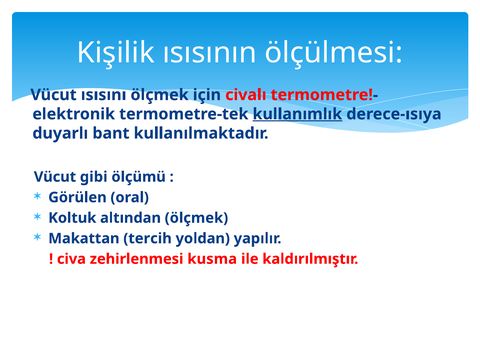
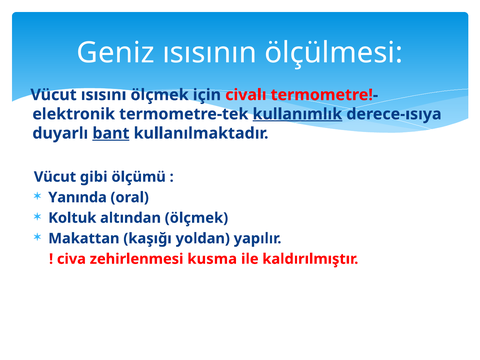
Kişilik: Kişilik -> Geniz
bant underline: none -> present
Görülen: Görülen -> Yanında
tercih: tercih -> kaşığı
